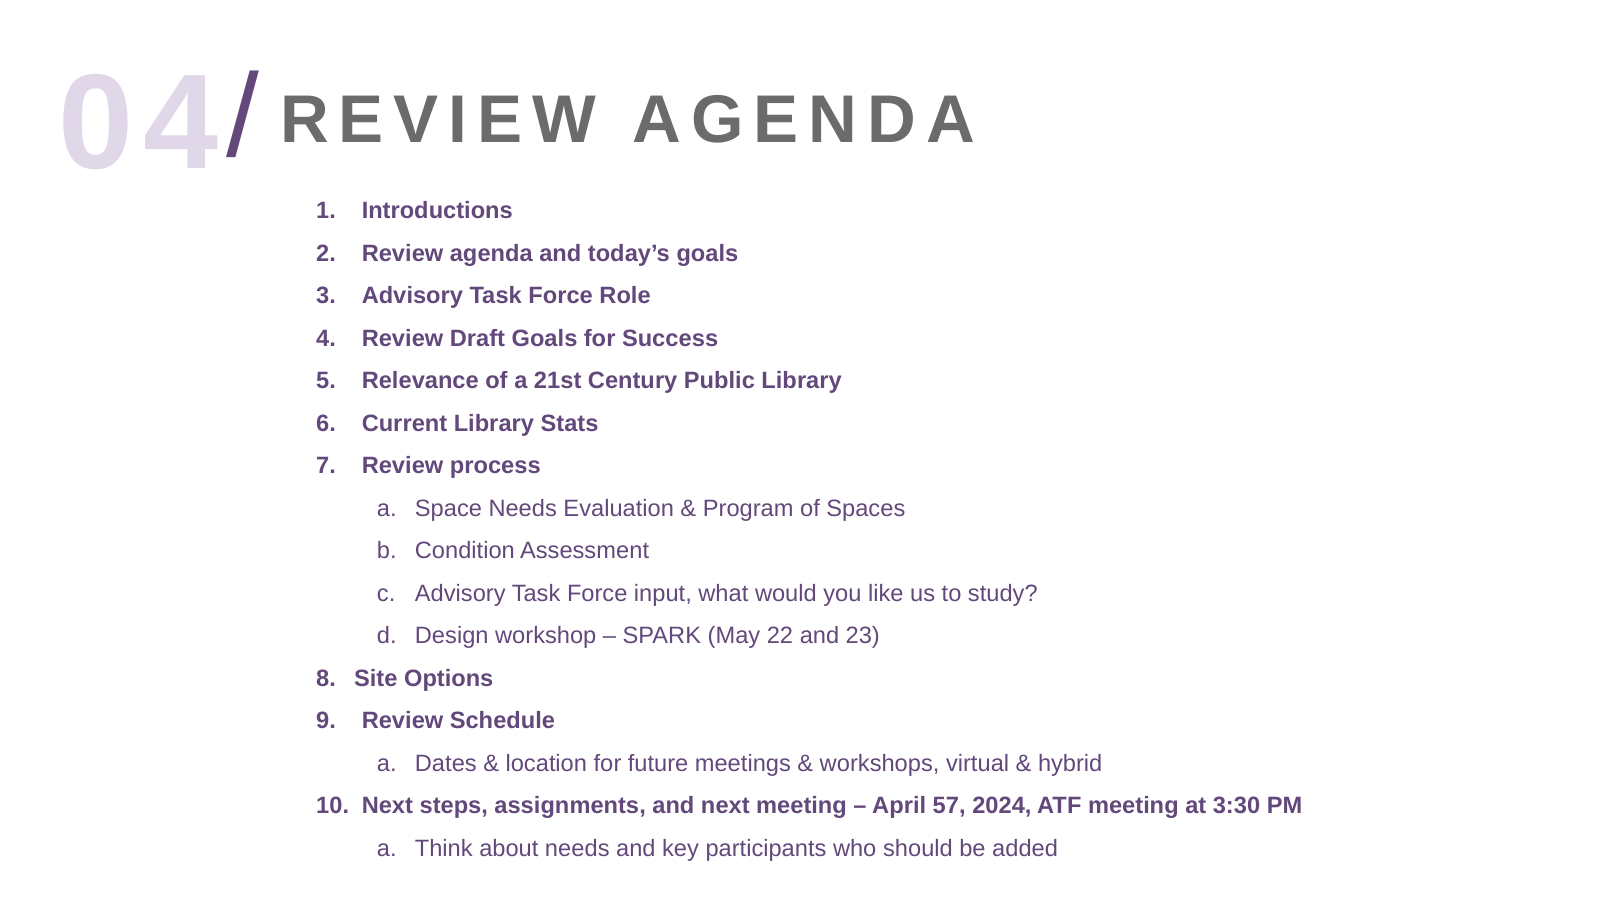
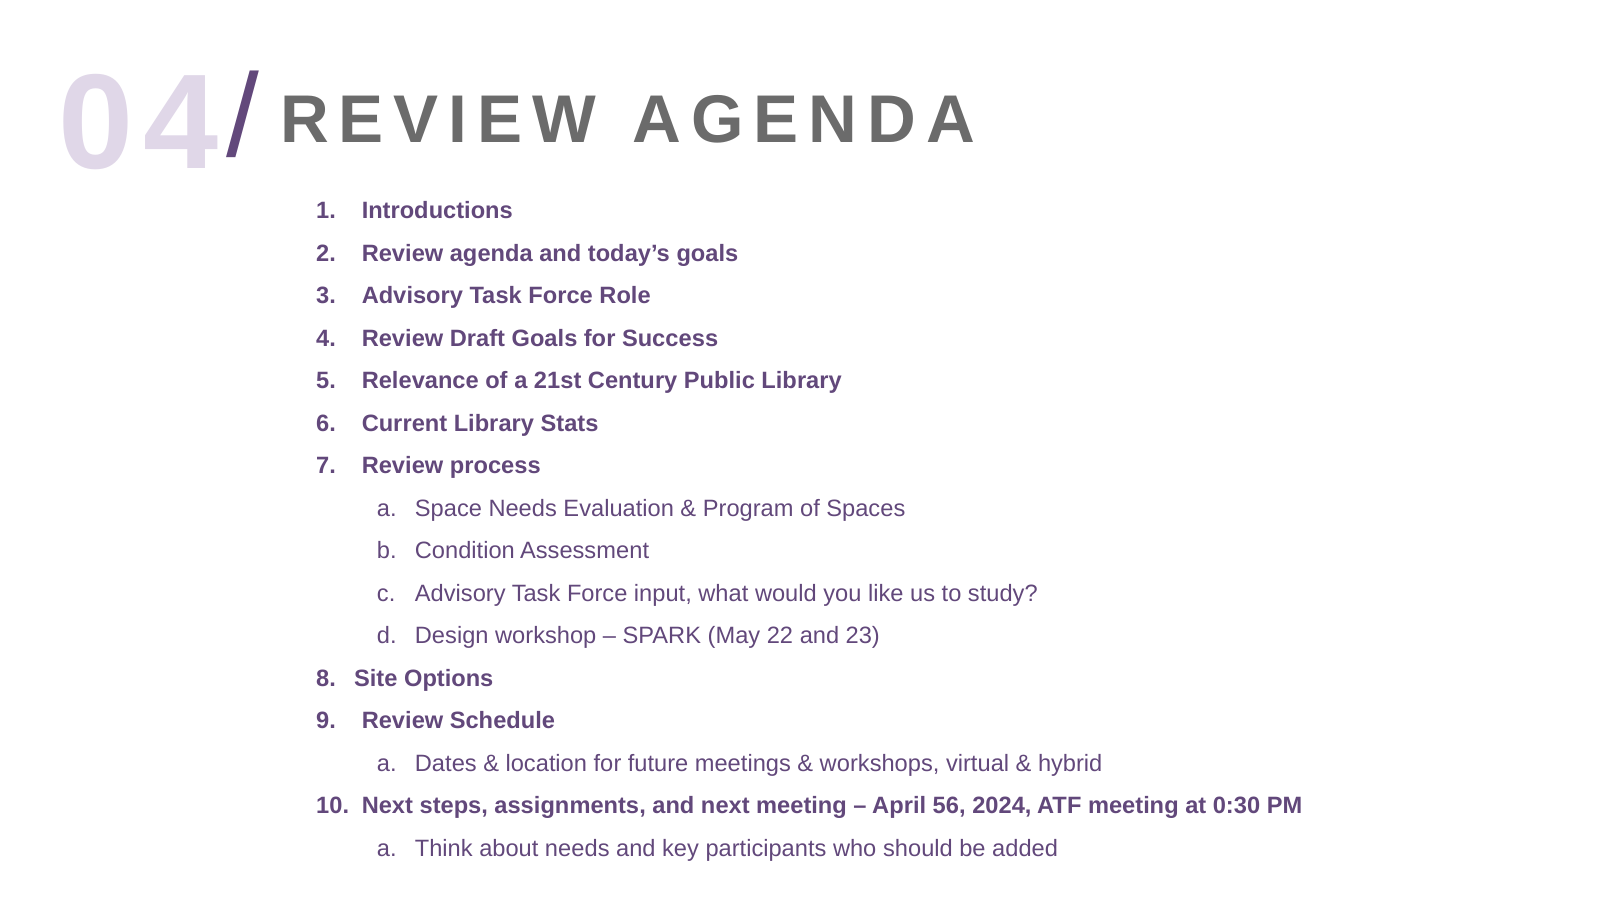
57: 57 -> 56
3:30: 3:30 -> 0:30
